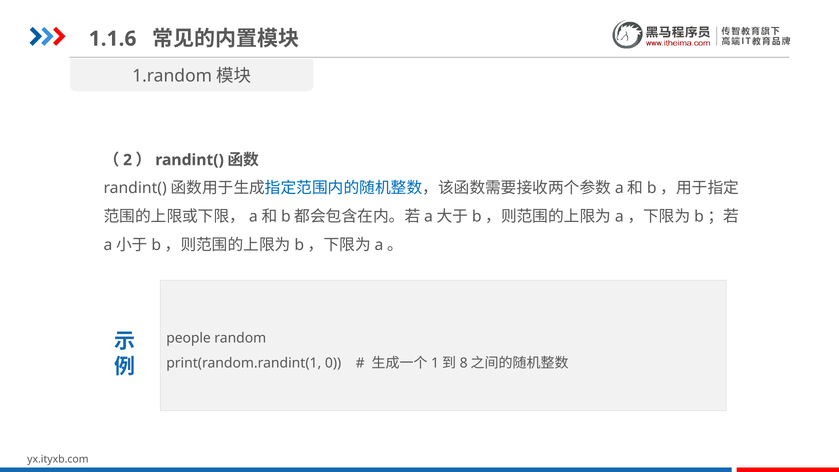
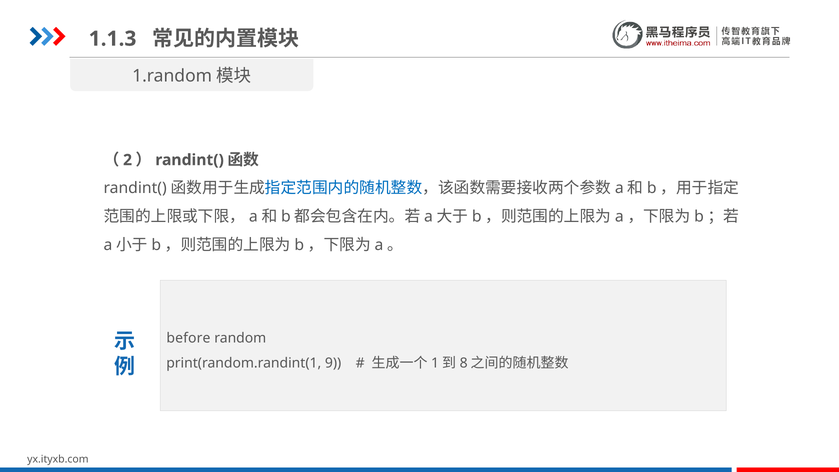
1.1.6: 1.1.6 -> 1.1.3
people: people -> before
0: 0 -> 9
